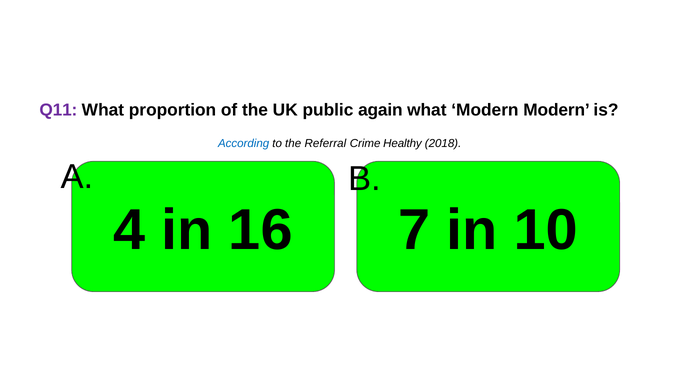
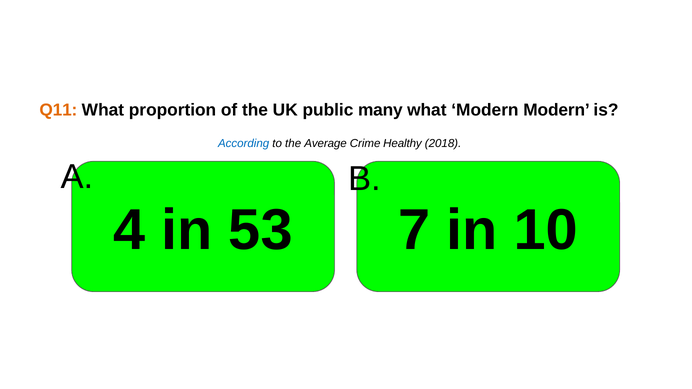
Q11 colour: purple -> orange
again: again -> many
Referral: Referral -> Average
16: 16 -> 53
